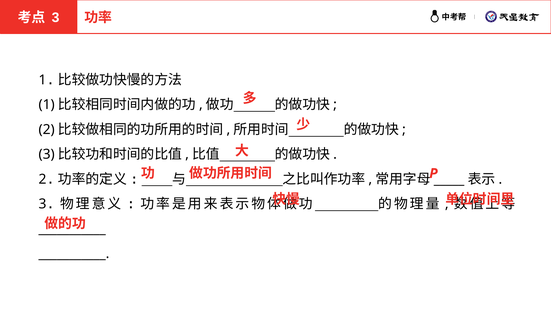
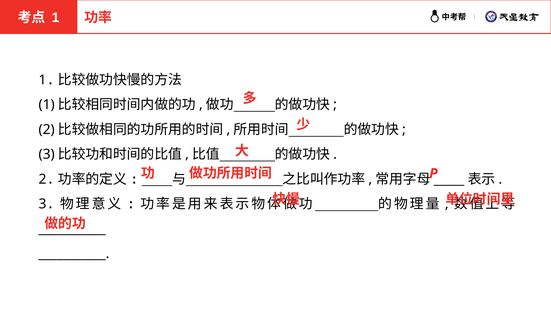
3 at (56, 18): 3 -> 1
